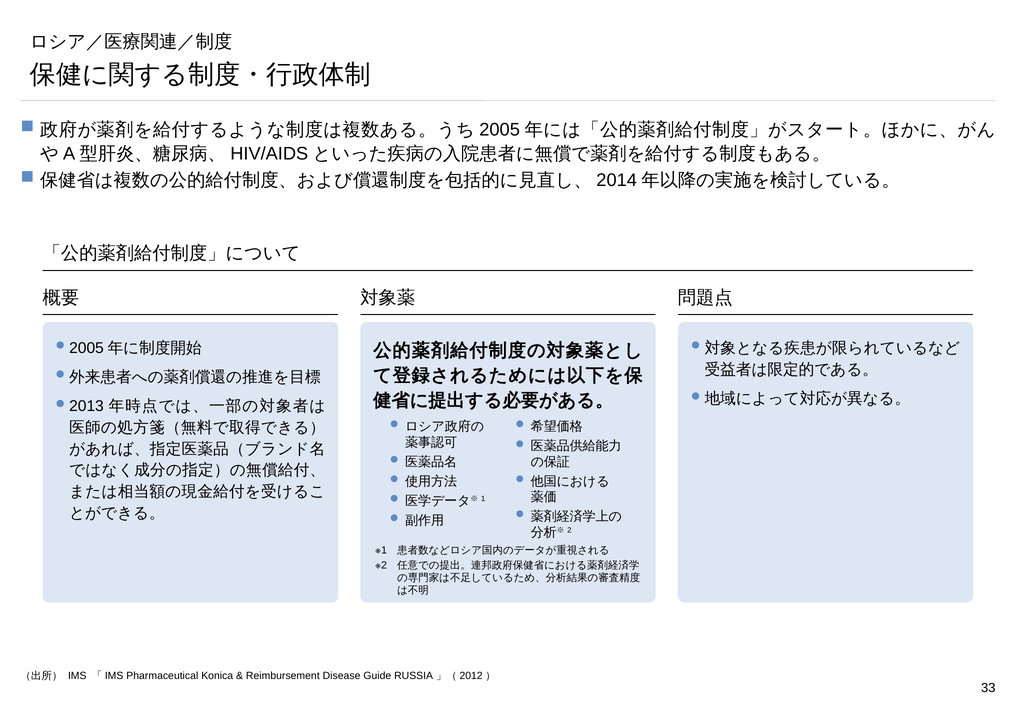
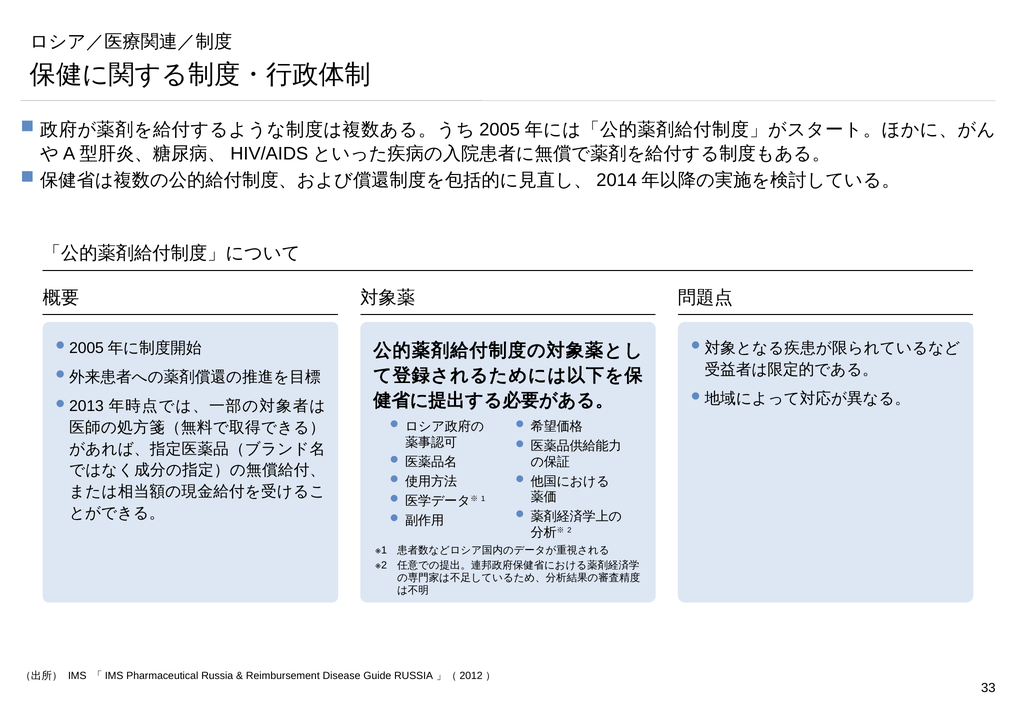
Pharmaceutical Konica: Konica -> Russia
